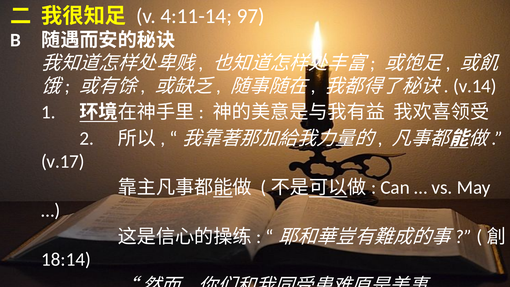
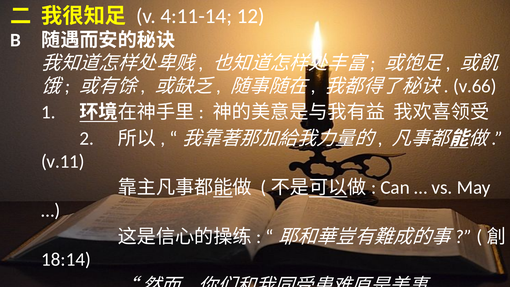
97: 97 -> 12
v.14 at (475, 86): v.14 -> v.66
v.17: v.17 -> v.11
